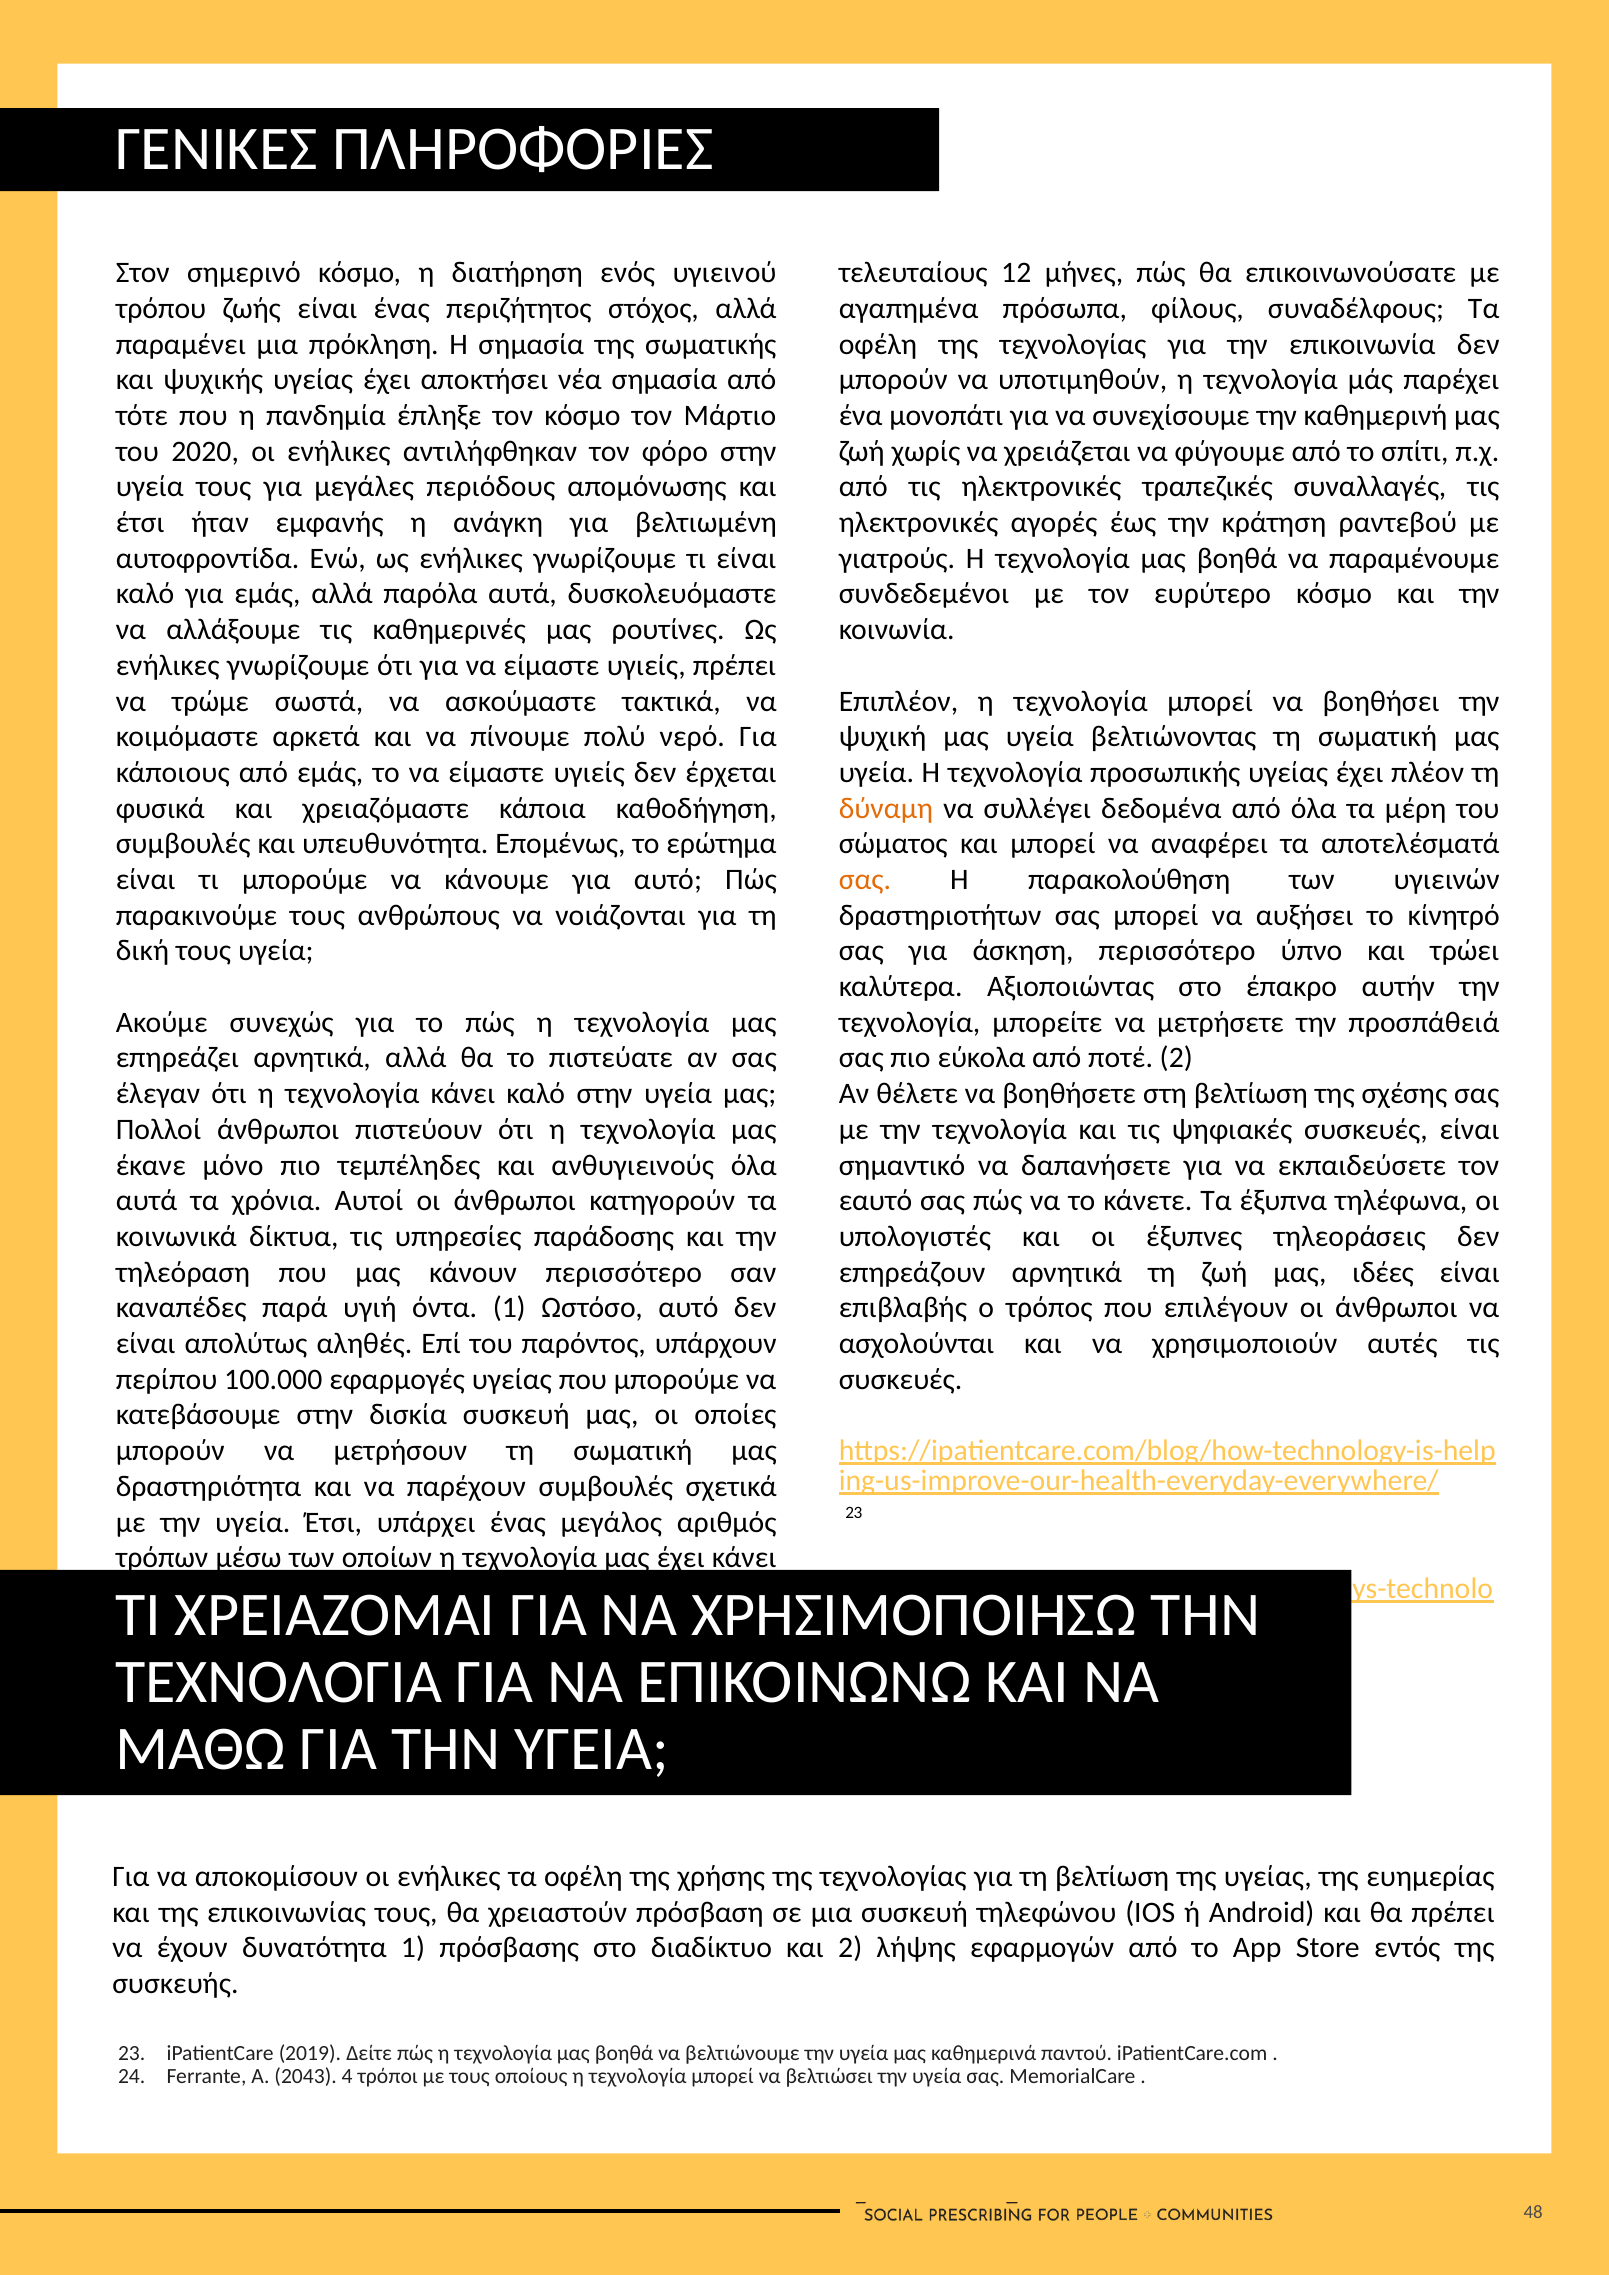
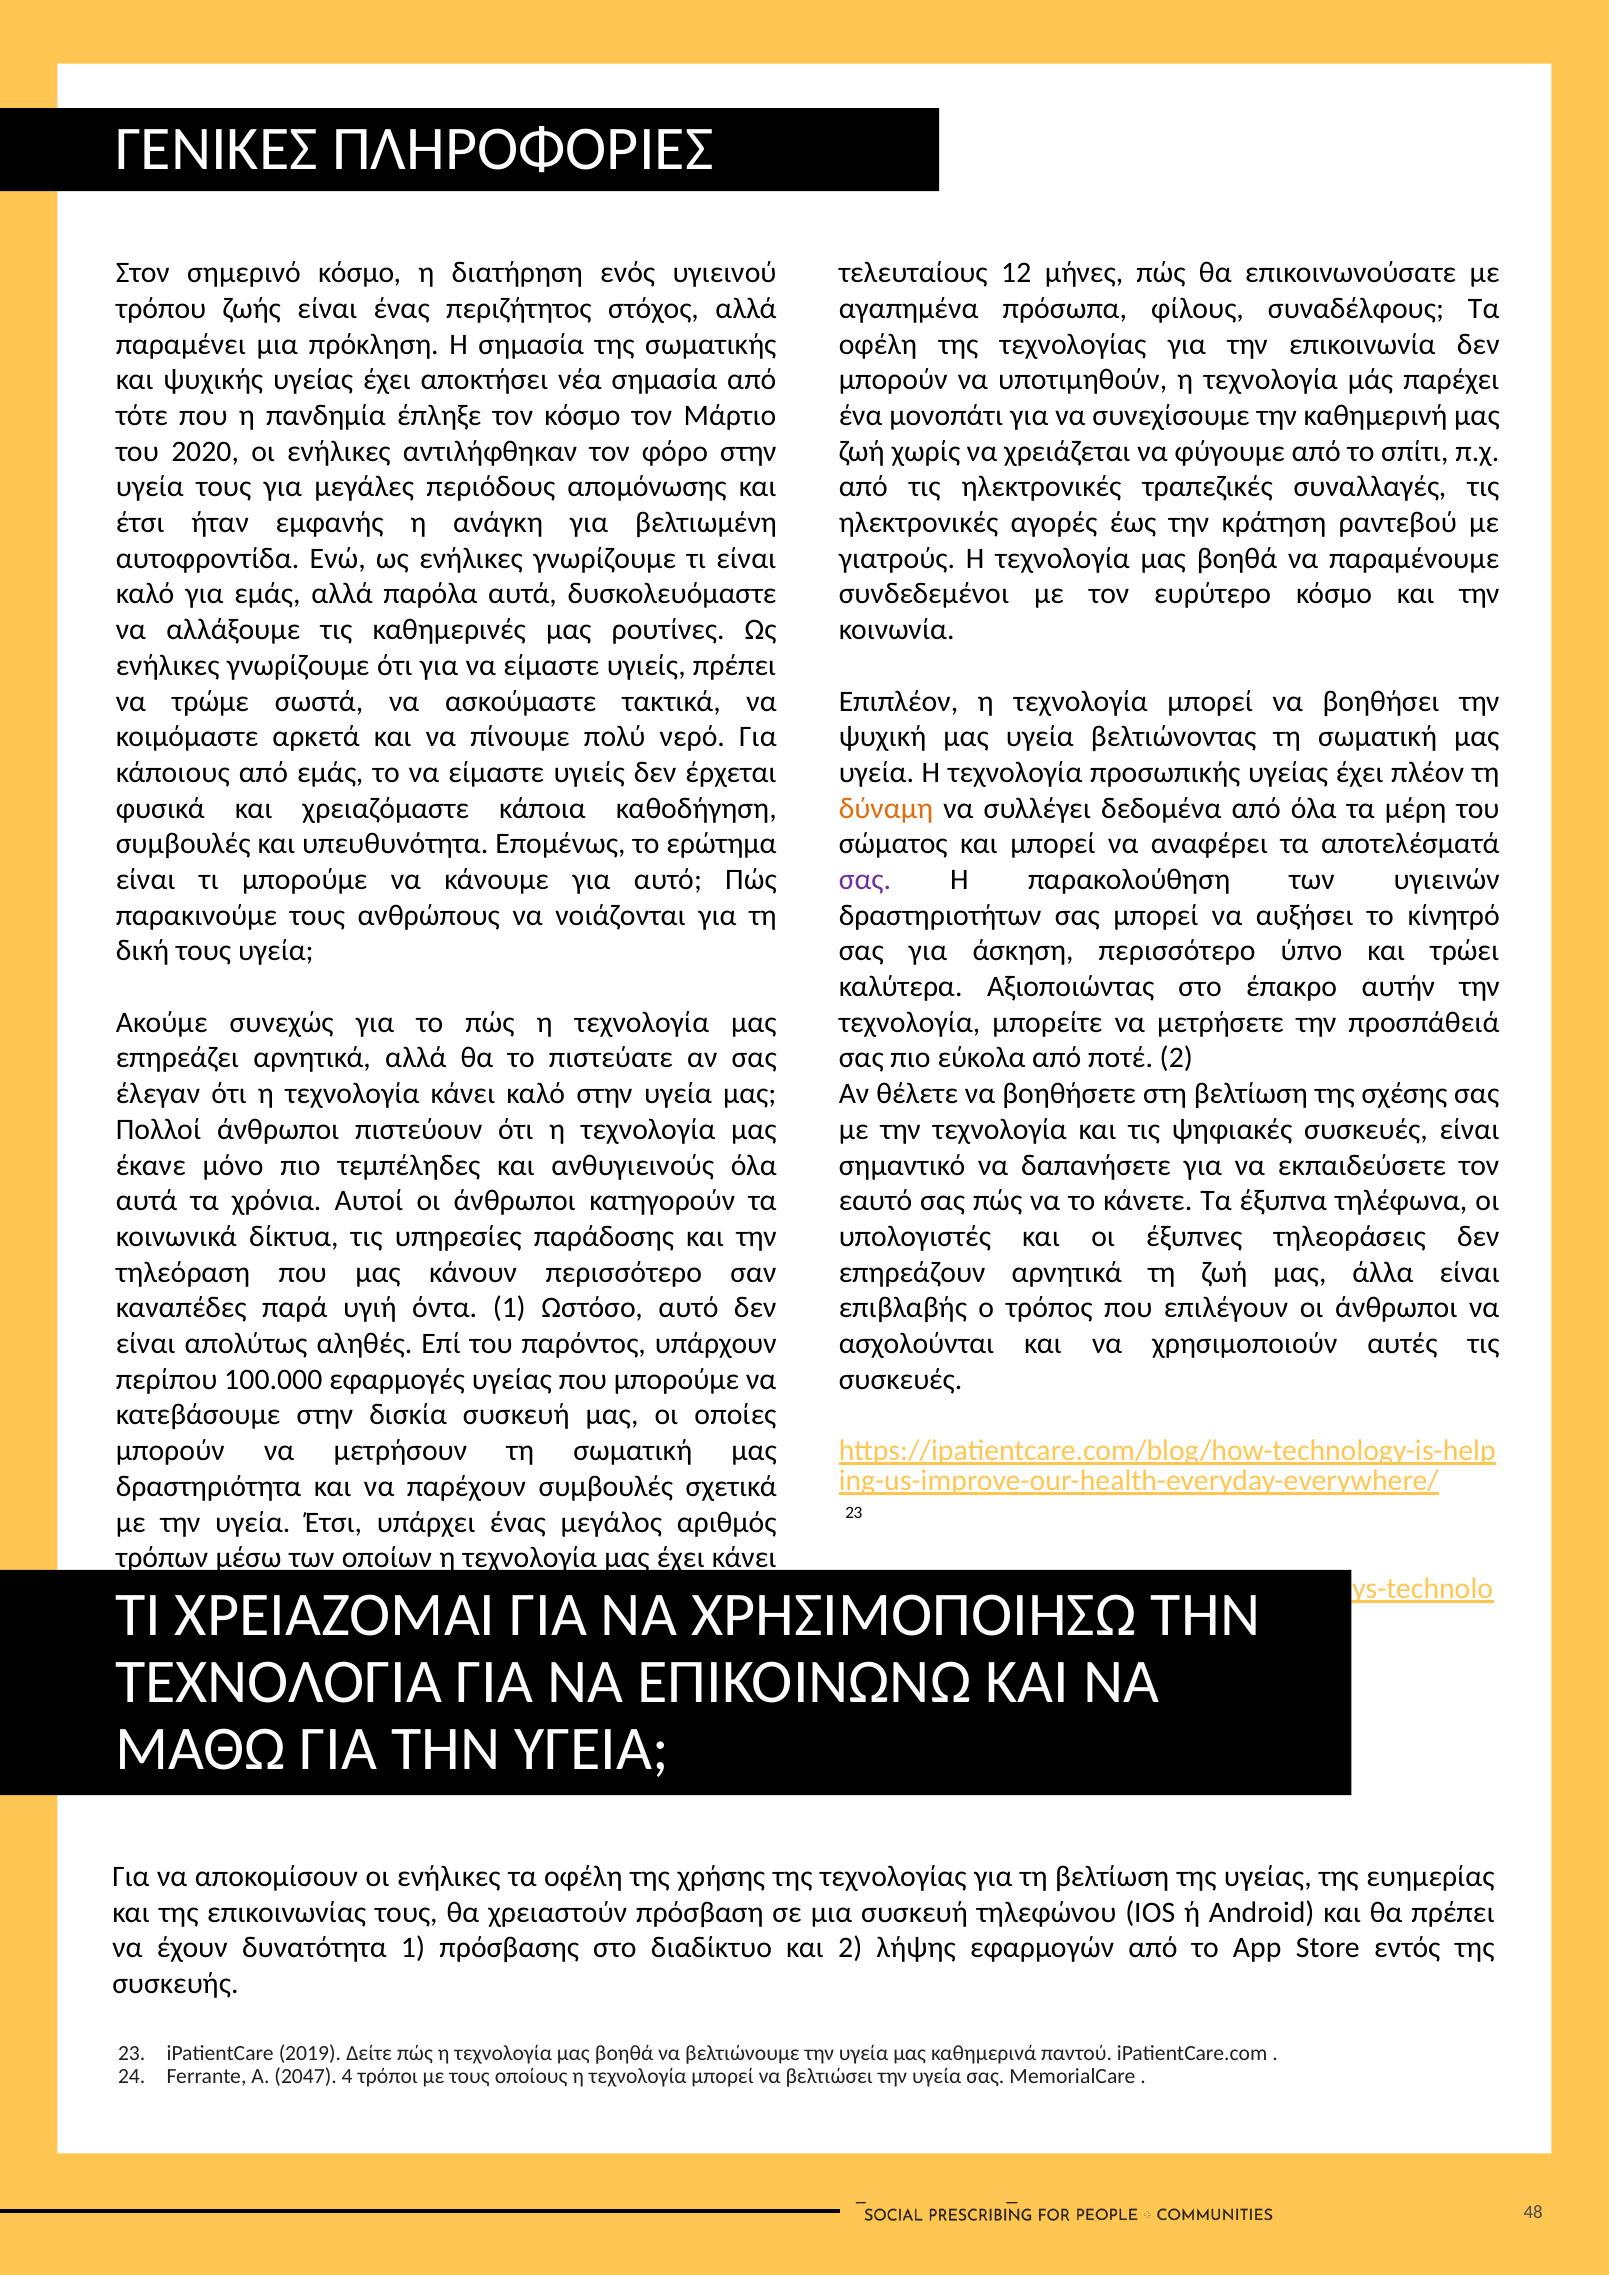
σας at (865, 880) colour: orange -> purple
ιδέες: ιδέες -> άλλα
2043: 2043 -> 2047
